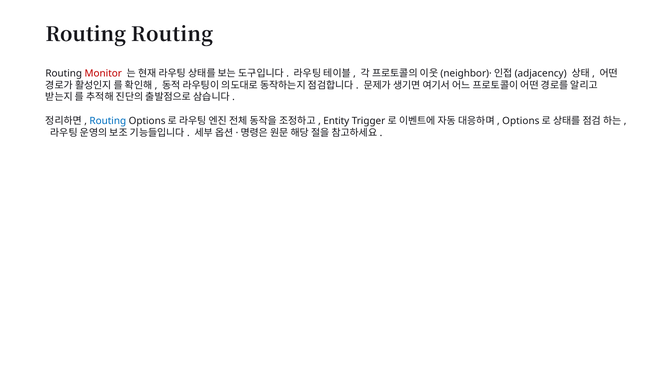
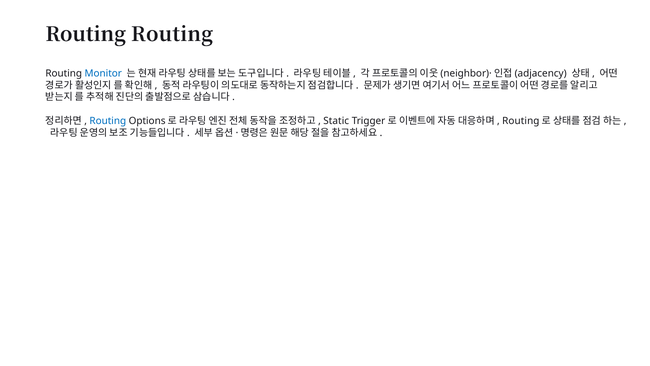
Monitor colour: red -> blue
Entity: Entity -> Static
Options at (521, 121): Options -> Routing
